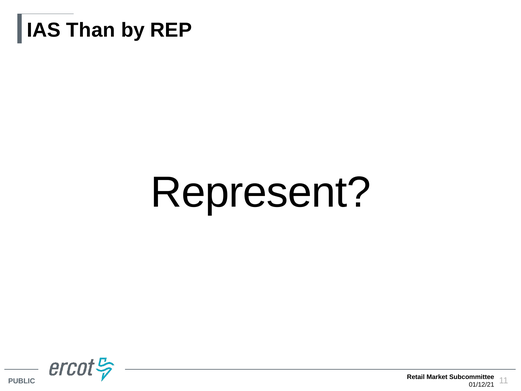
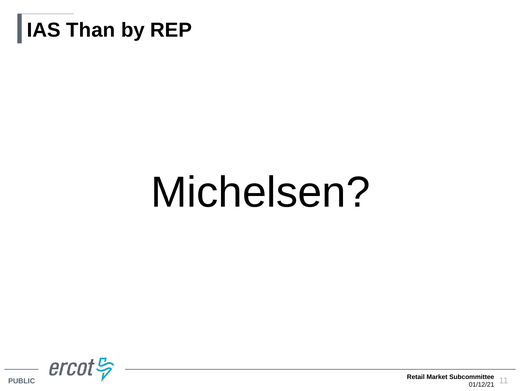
Represent: Represent -> Michelsen
